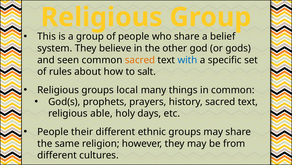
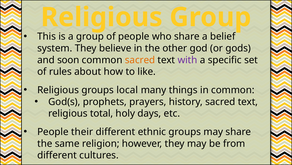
seen: seen -> soon
with colour: blue -> purple
salt: salt -> like
able: able -> total
